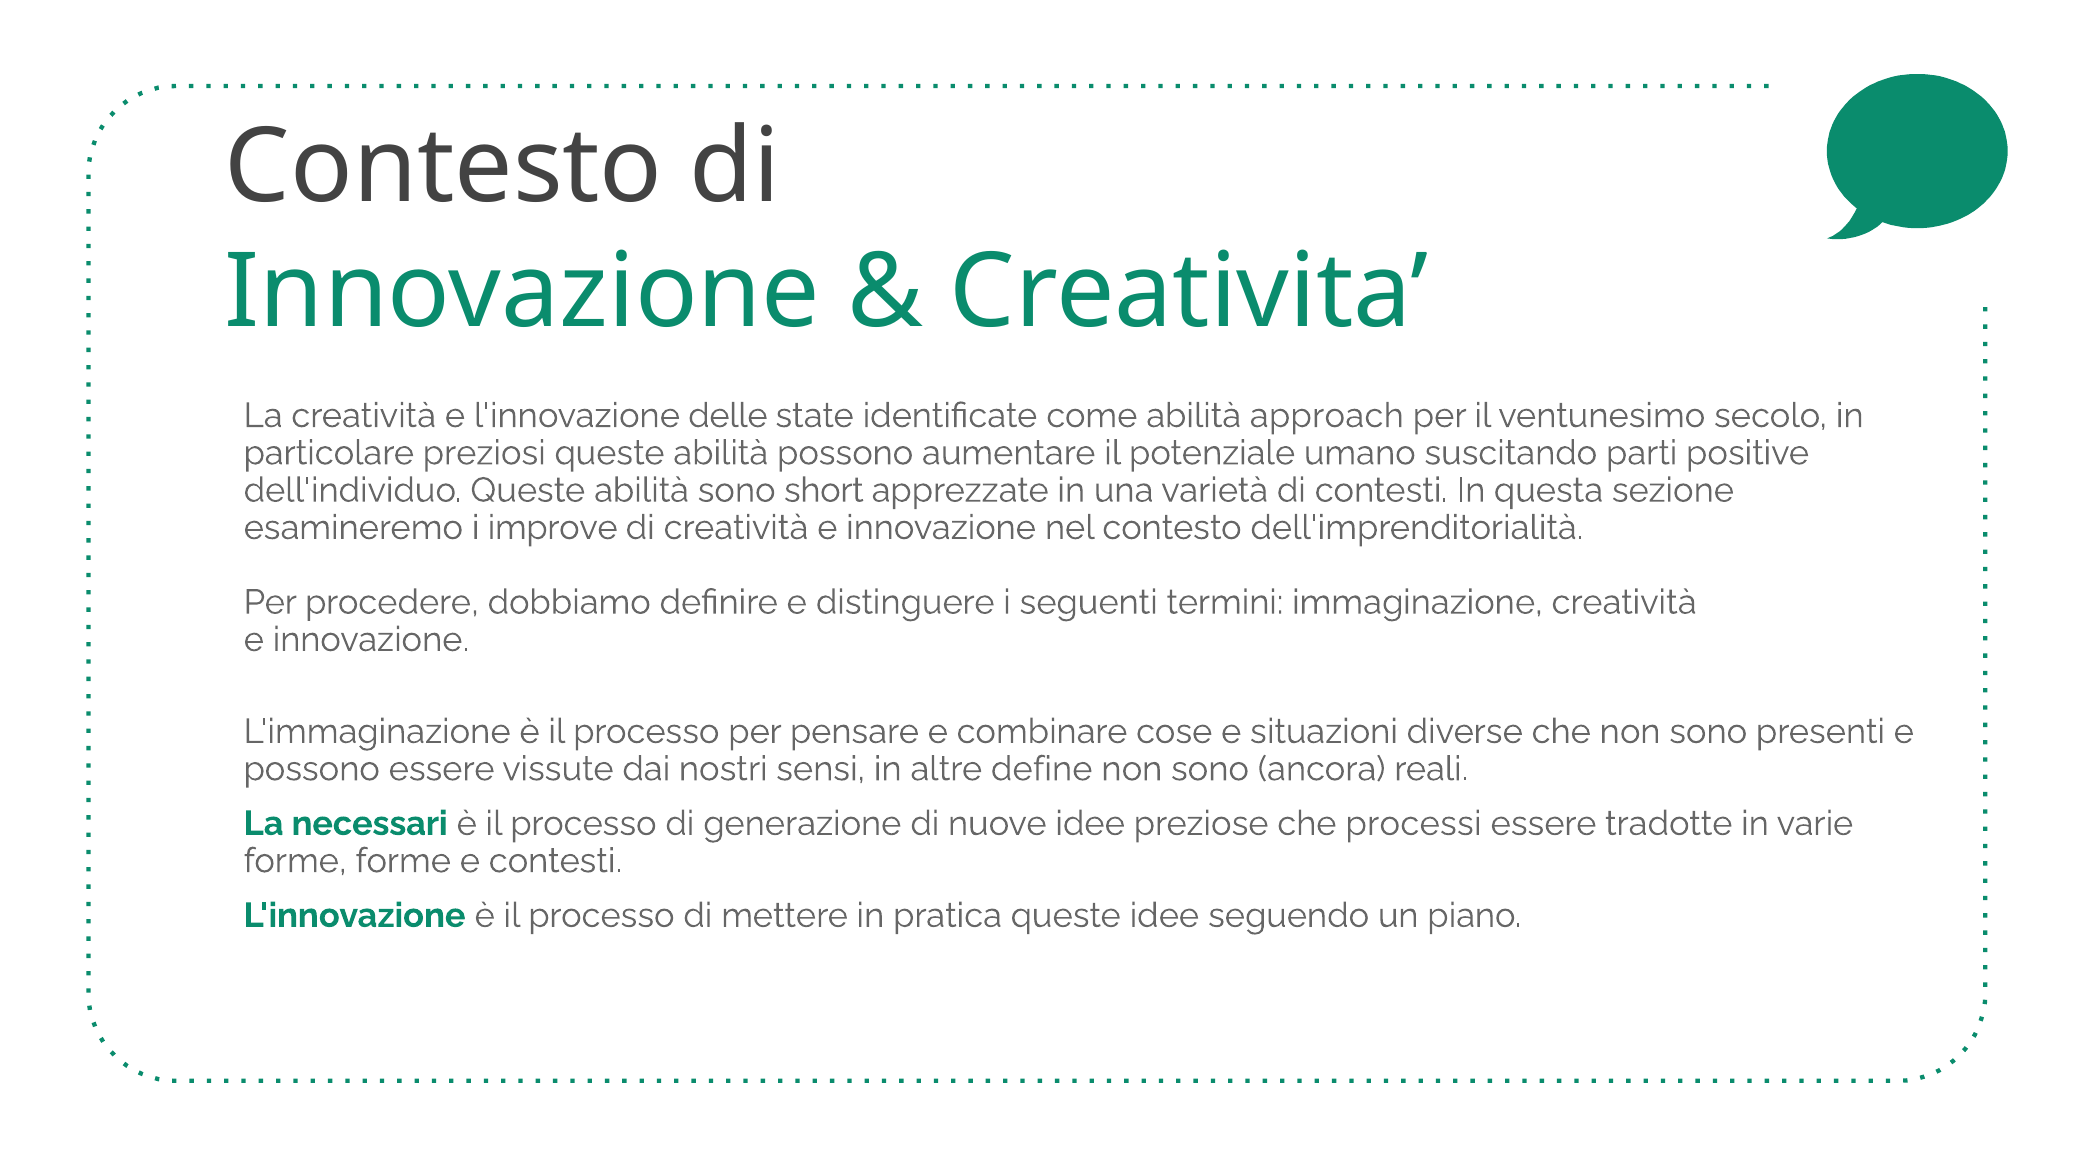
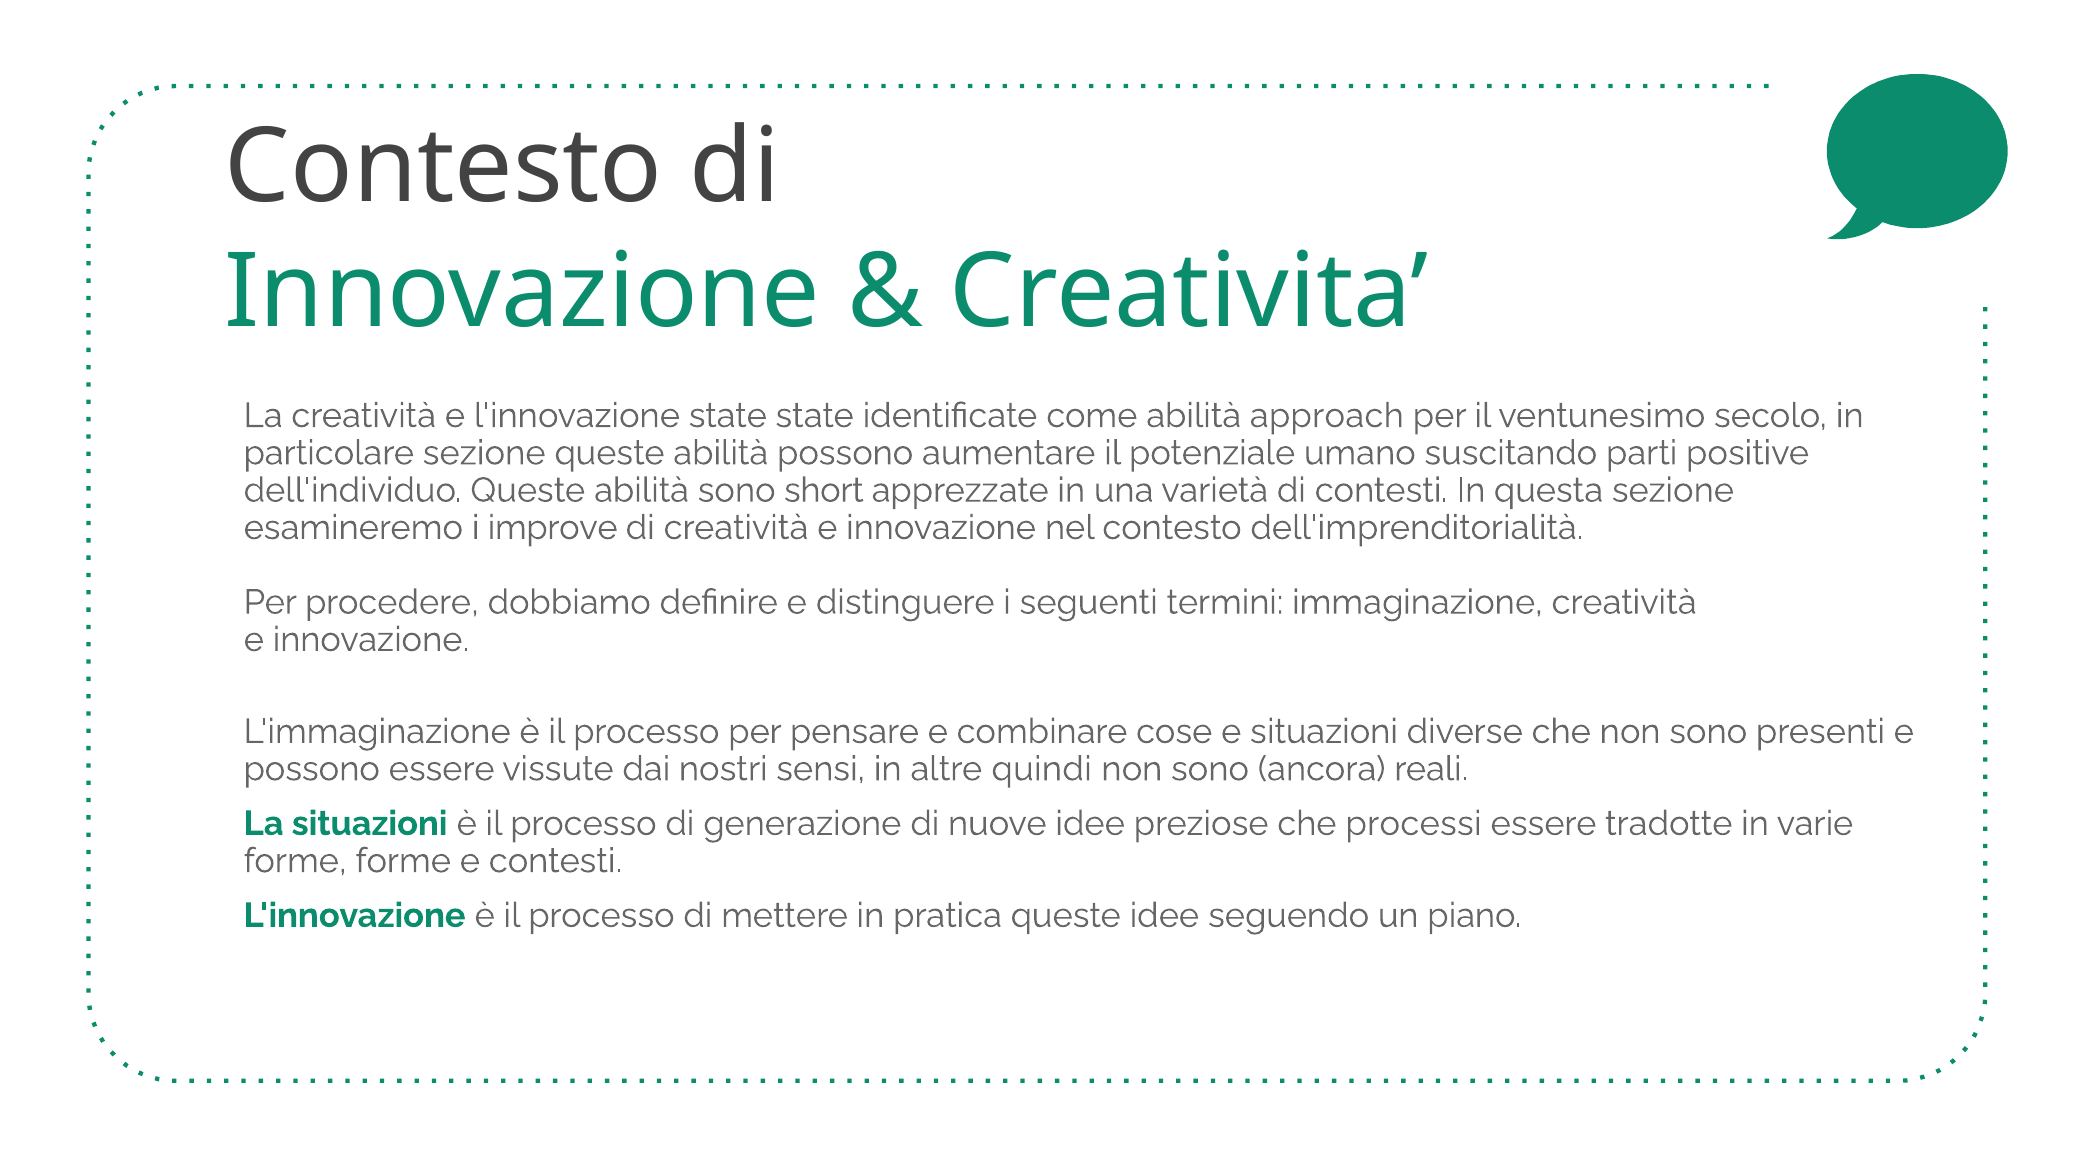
l'innovazione delle: delle -> state
particolare preziosi: preziosi -> sezione
define: define -> quindi
La necessari: necessari -> situazioni
